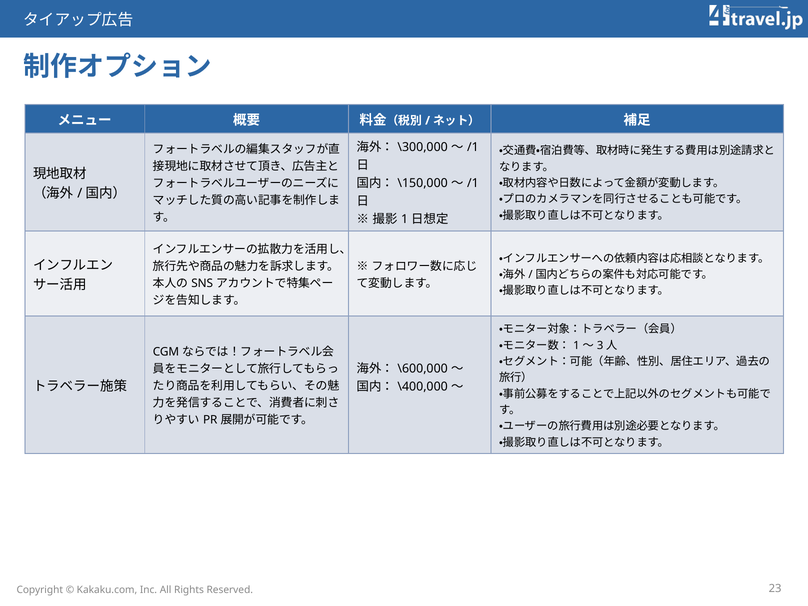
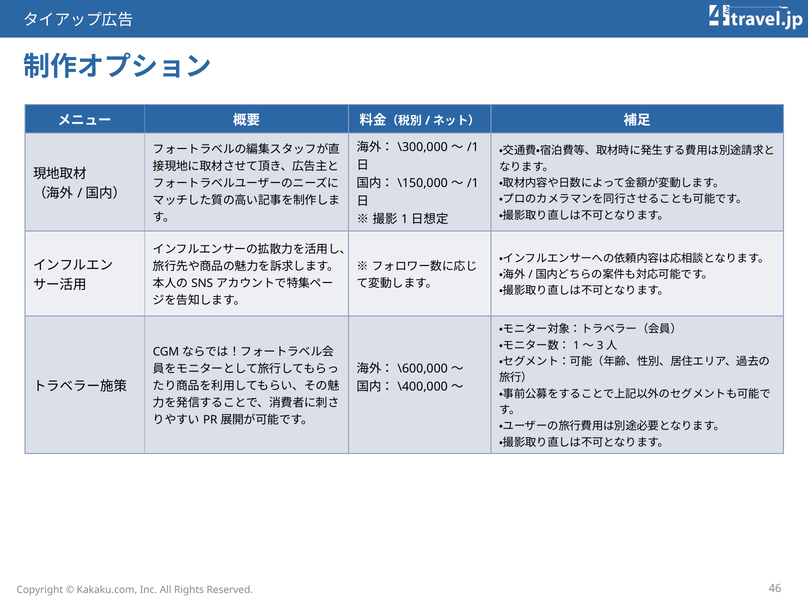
23: 23 -> 46
